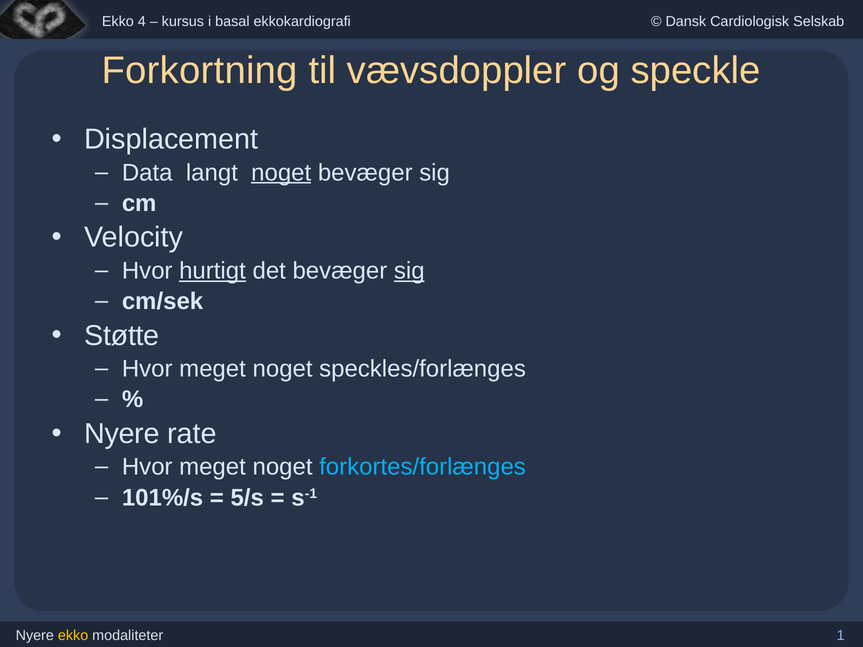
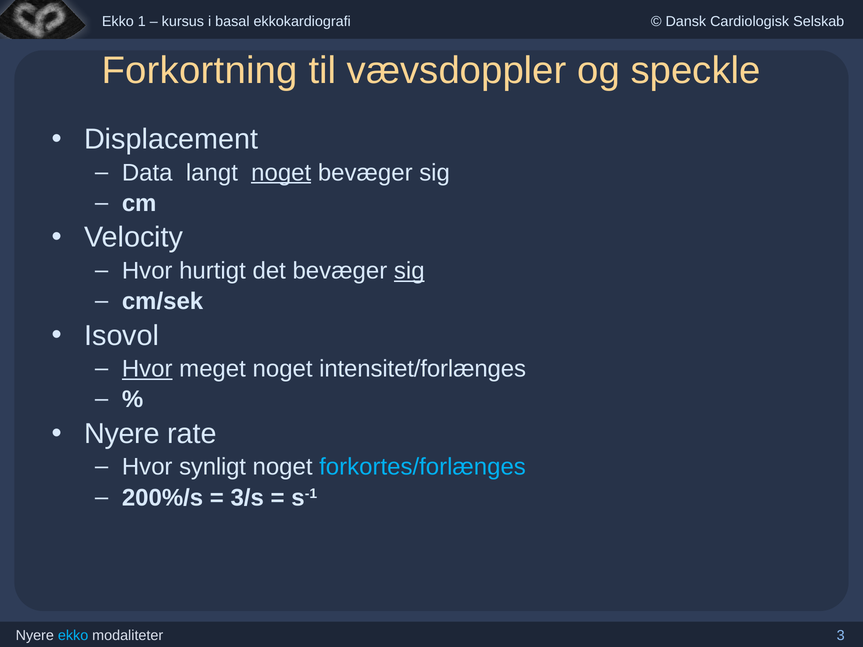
4: 4 -> 1
hurtigt underline: present -> none
Støtte: Støtte -> Isovol
Hvor at (147, 369) underline: none -> present
speckles/forlænges: speckles/forlænges -> intensitet/forlænges
meget at (212, 467): meget -> synligt
101%/s: 101%/s -> 200%/s
5/s: 5/s -> 3/s
ekko at (73, 636) colour: yellow -> light blue
1: 1 -> 3
